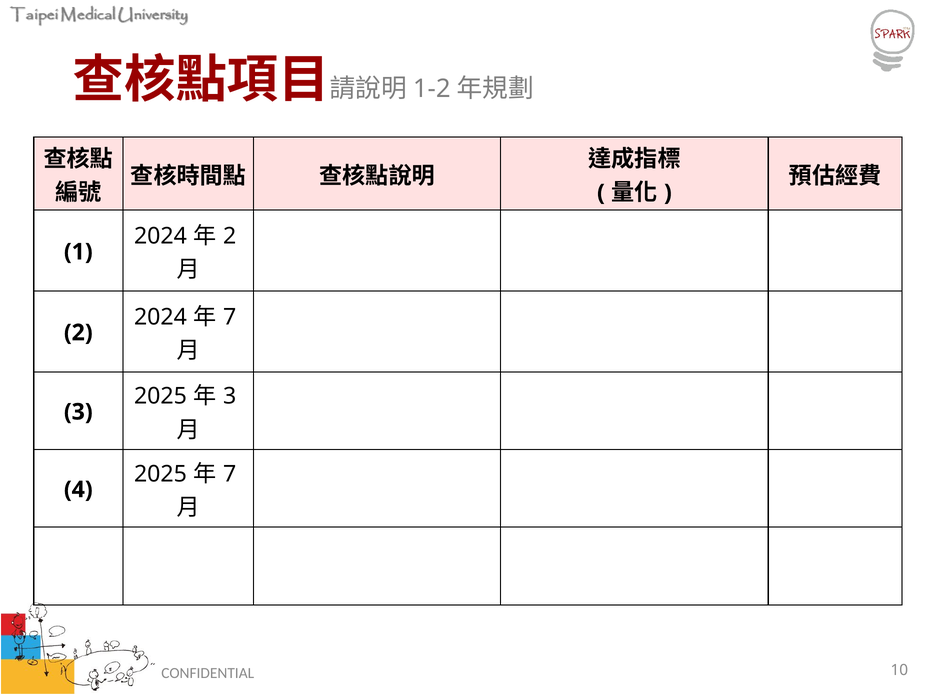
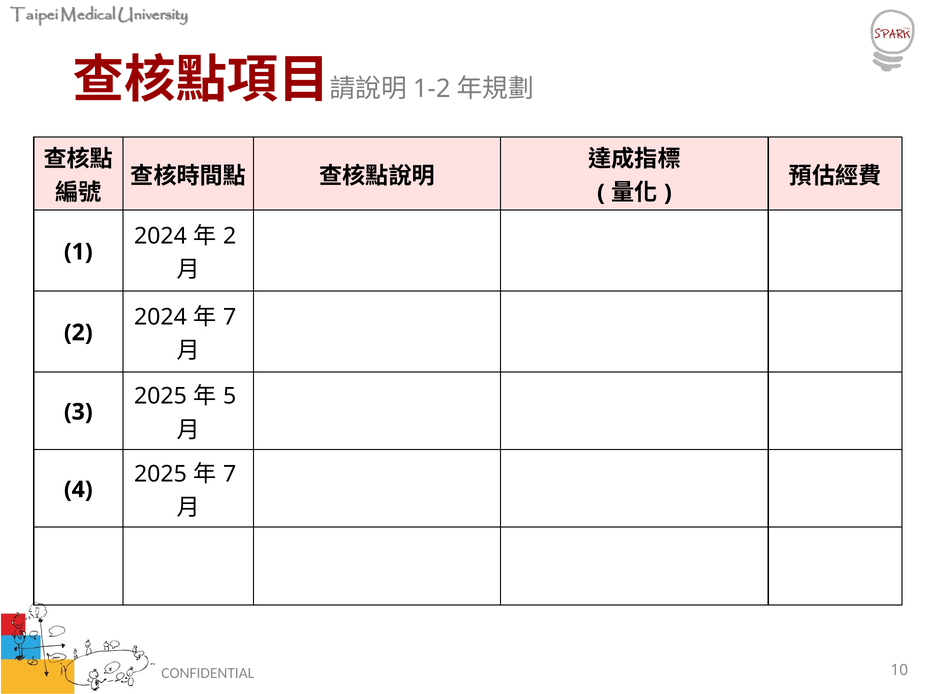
3 at (230, 396): 3 -> 5
